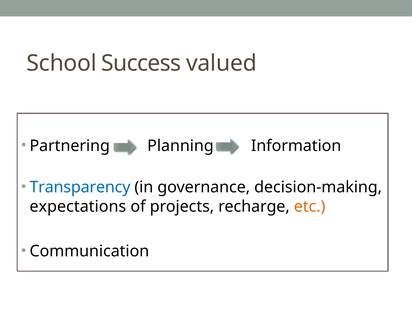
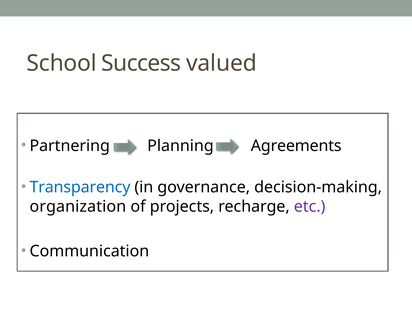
Information: Information -> Agreements
expectations: expectations -> organization
etc colour: orange -> purple
